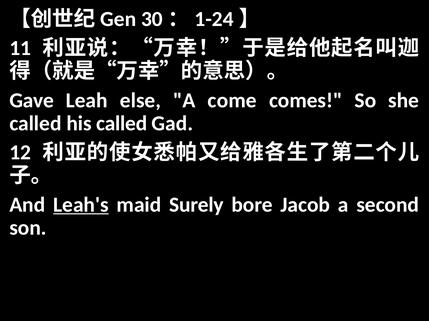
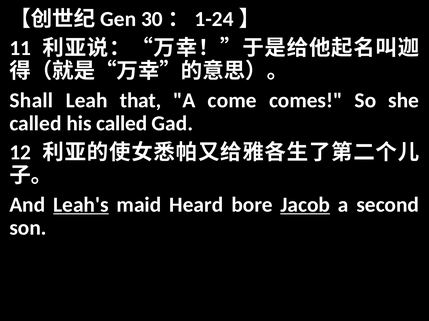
Gave: Gave -> Shall
else: else -> that
Surely: Surely -> Heard
Jacob underline: none -> present
